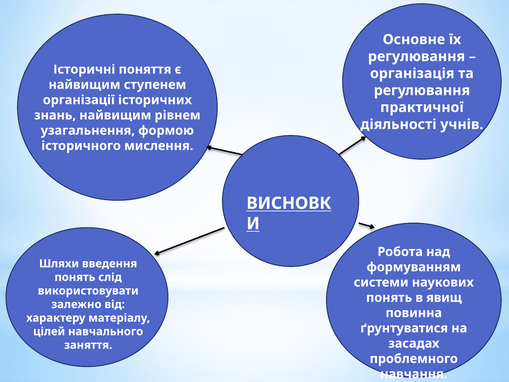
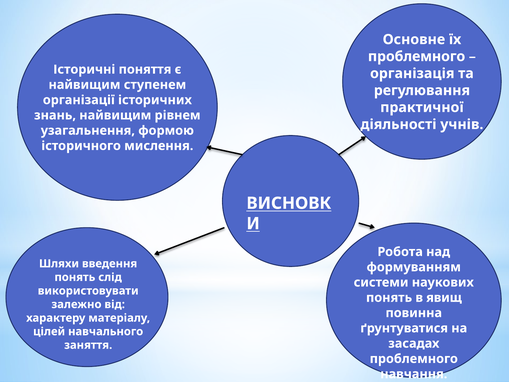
регулювання at (417, 56): регулювання -> проблемного
